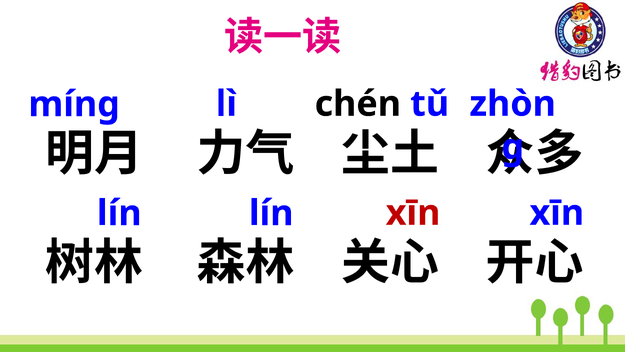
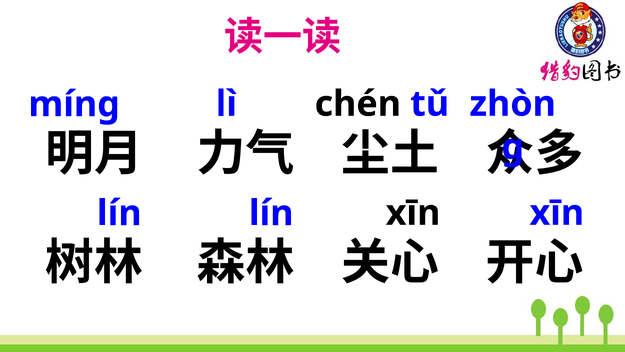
xīn at (413, 213) colour: red -> black
